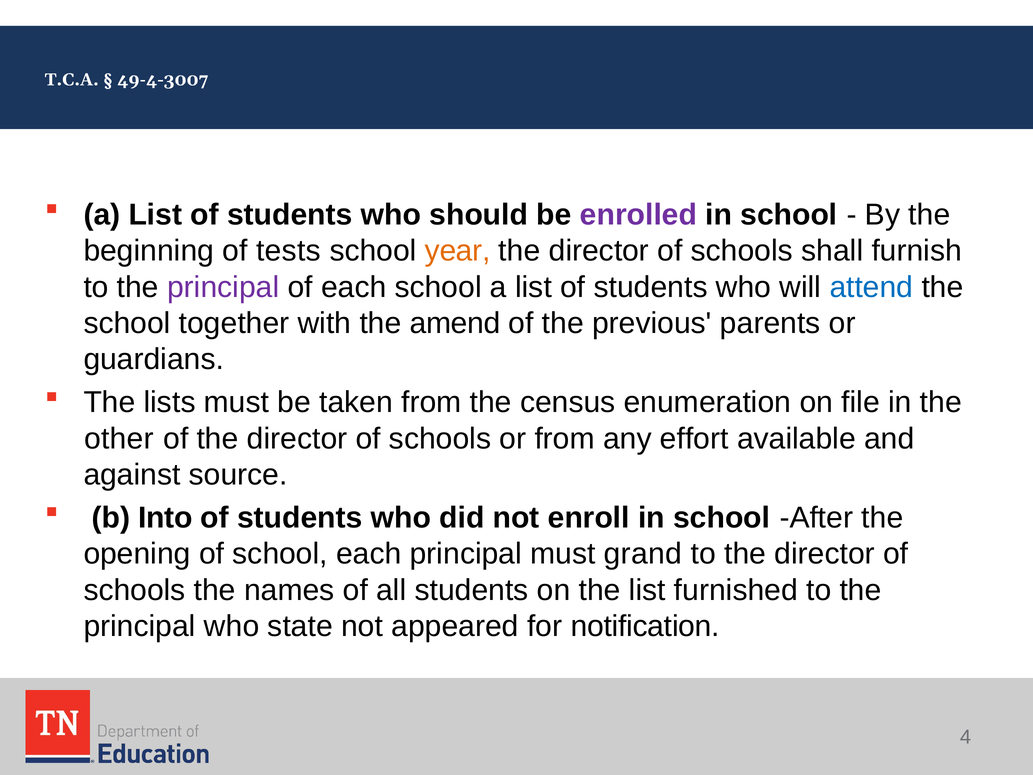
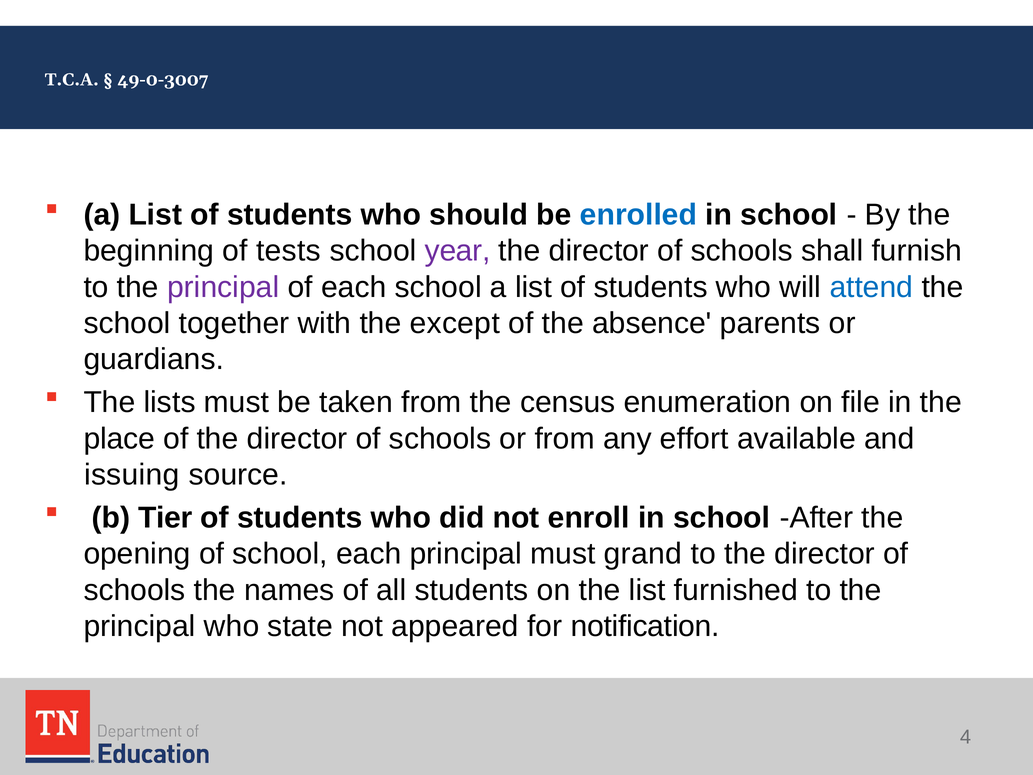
49-4-3007: 49-4-3007 -> 49-0-3007
enrolled colour: purple -> blue
year colour: orange -> purple
amend: amend -> except
previous: previous -> absence
other: other -> place
against: against -> issuing
Into: Into -> Tier
